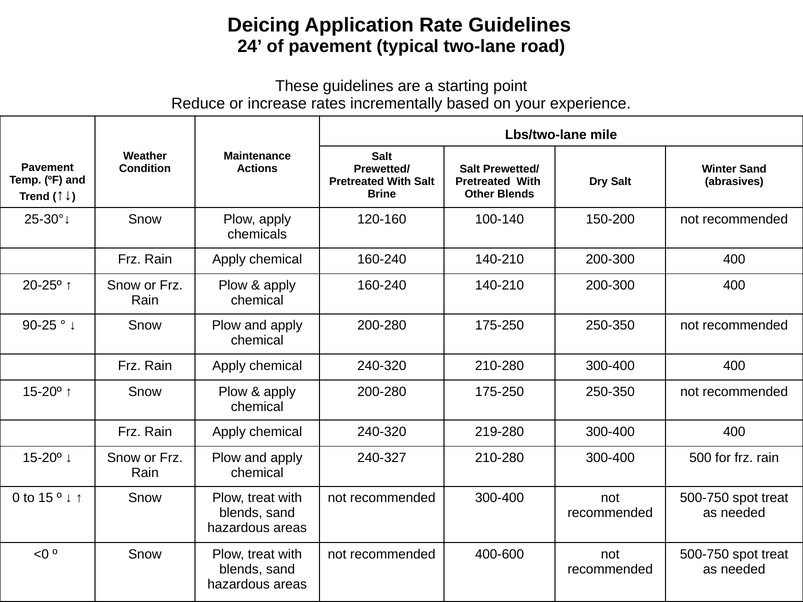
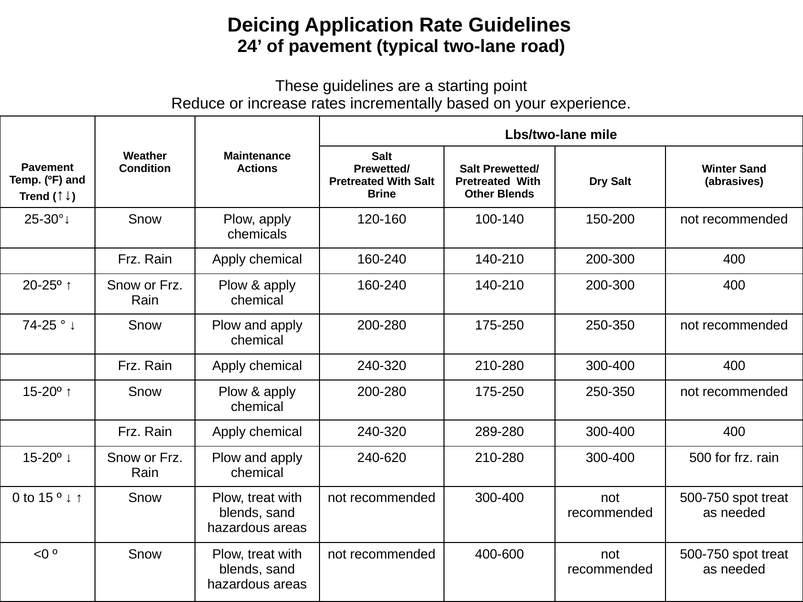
90-25: 90-25 -> 74-25
219-280: 219-280 -> 289-280
240-327: 240-327 -> 240-620
